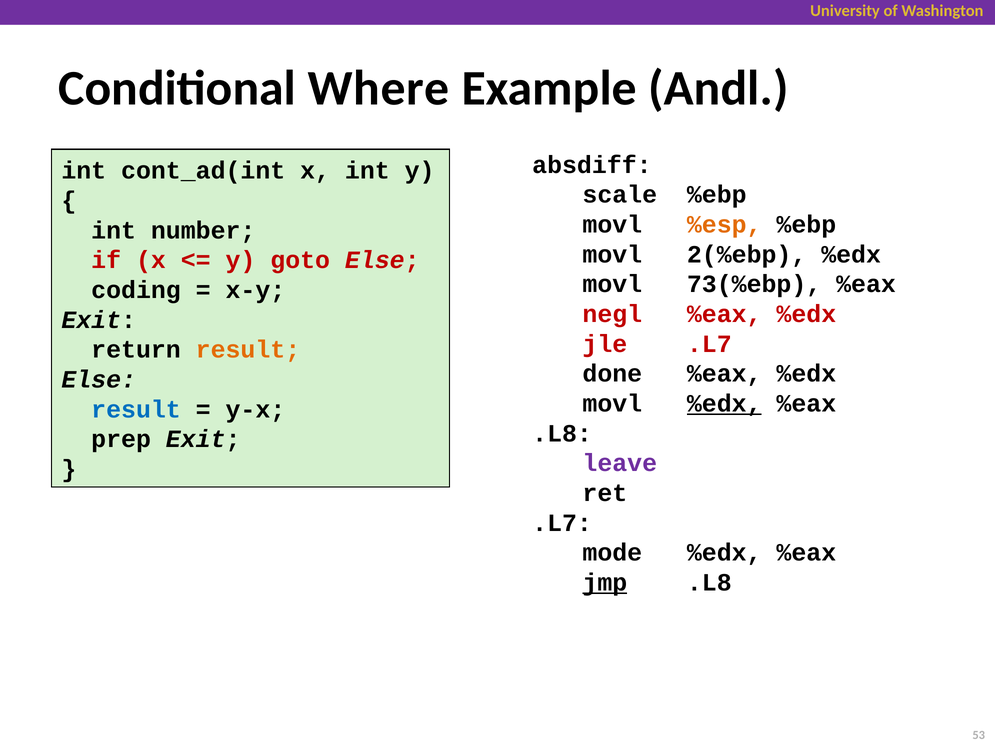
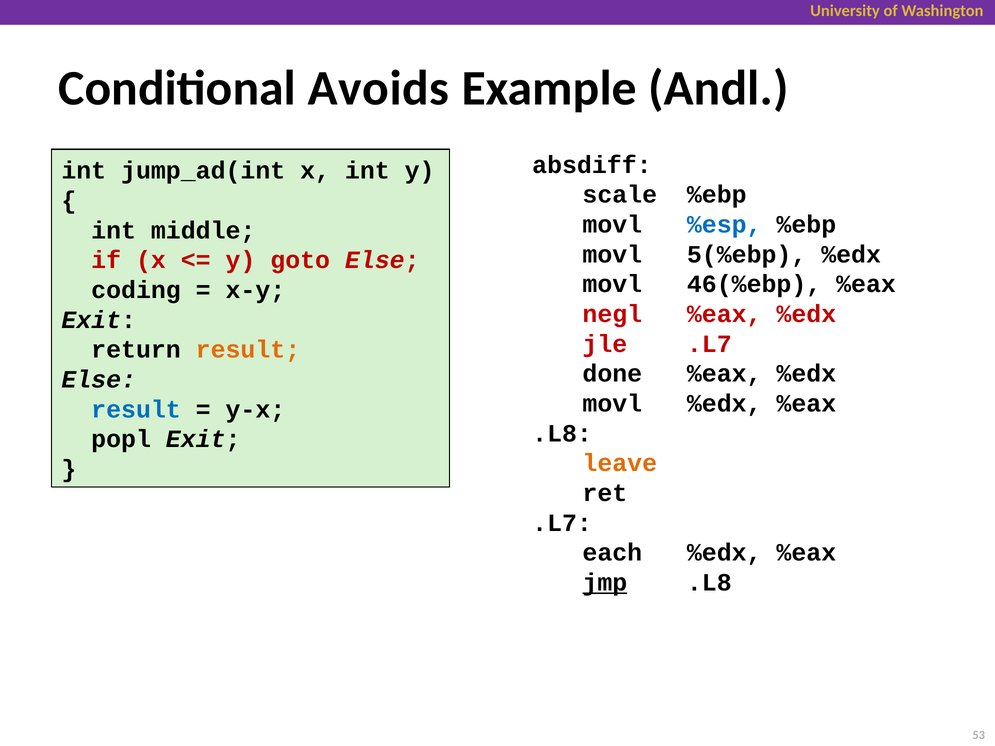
Where: Where -> Avoids
cont_ad(int: cont_ad(int -> jump_ad(int
%esp colour: orange -> blue
number: number -> middle
2(%ebp: 2(%ebp -> 5(%ebp
73(%ebp: 73(%ebp -> 46(%ebp
%edx at (724, 404) underline: present -> none
prep: prep -> popl
leave colour: purple -> orange
mode: mode -> each
